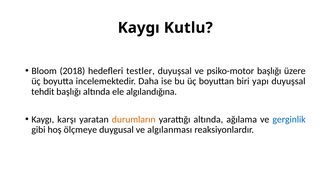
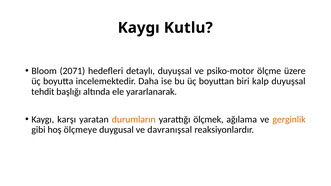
2018: 2018 -> 2071
testler: testler -> detaylı
psiko-motor başlığı: başlığı -> ölçme
yapı: yapı -> kalp
algılandığına: algılandığına -> yararlanarak
yarattığı altında: altında -> ölçmek
gerginlik colour: blue -> orange
algılanması: algılanması -> davranışsal
